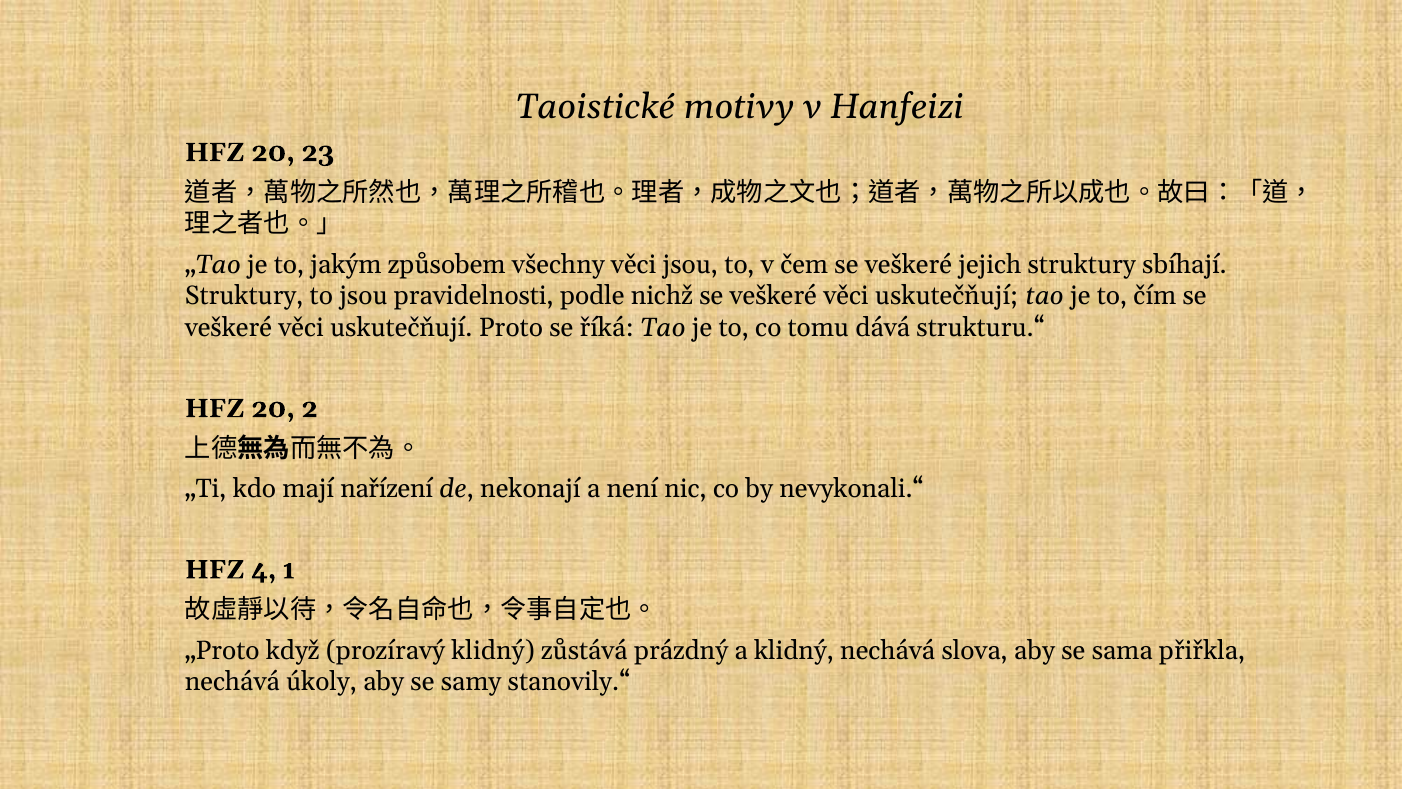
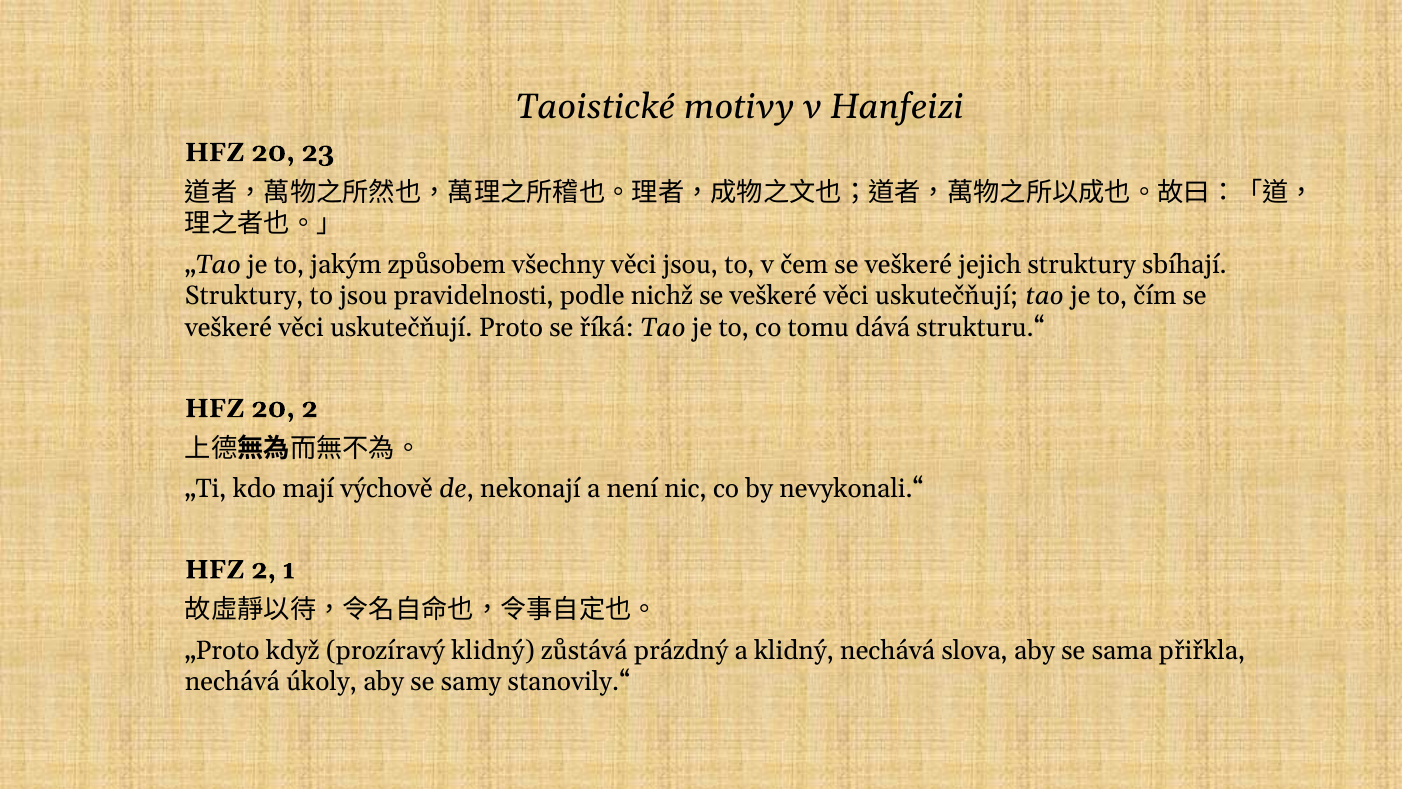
nařízení: nařízení -> výchově
HFZ 4: 4 -> 2
